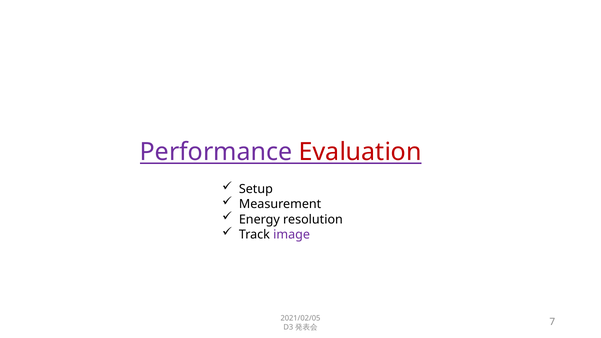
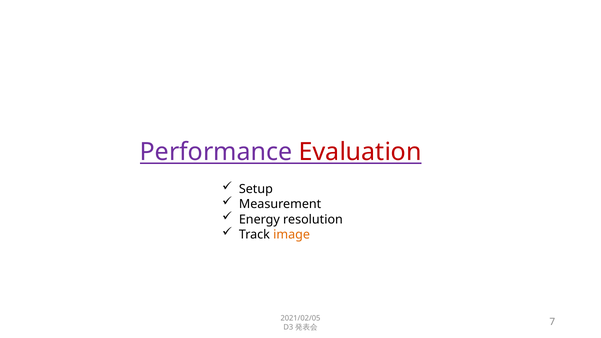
image colour: purple -> orange
